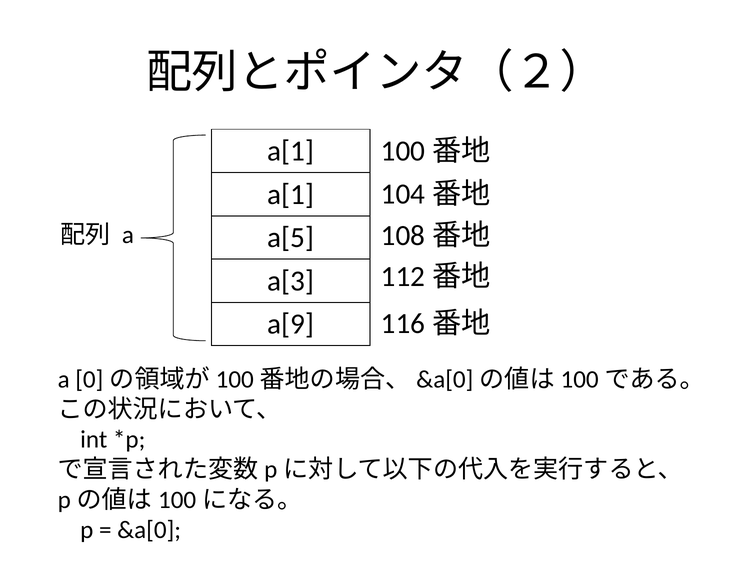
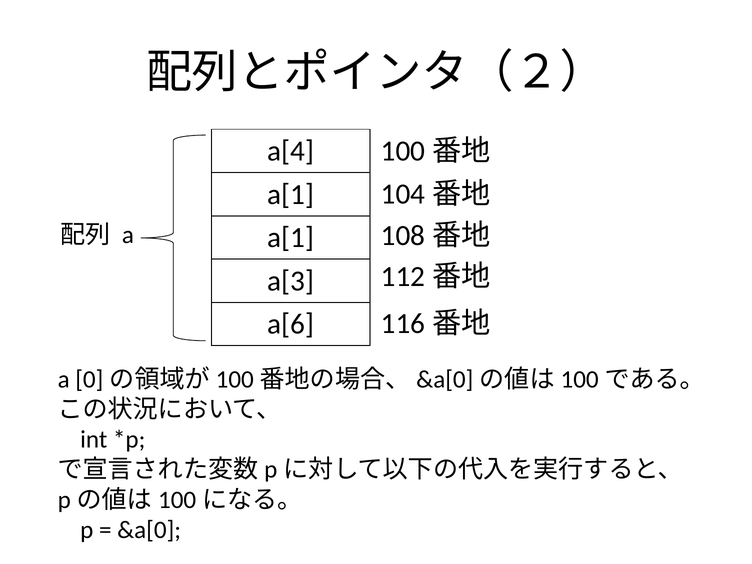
a[1 at (291, 151): a[1 -> a[4
a[5 at (291, 238): a[5 -> a[1
a[9: a[9 -> a[6
